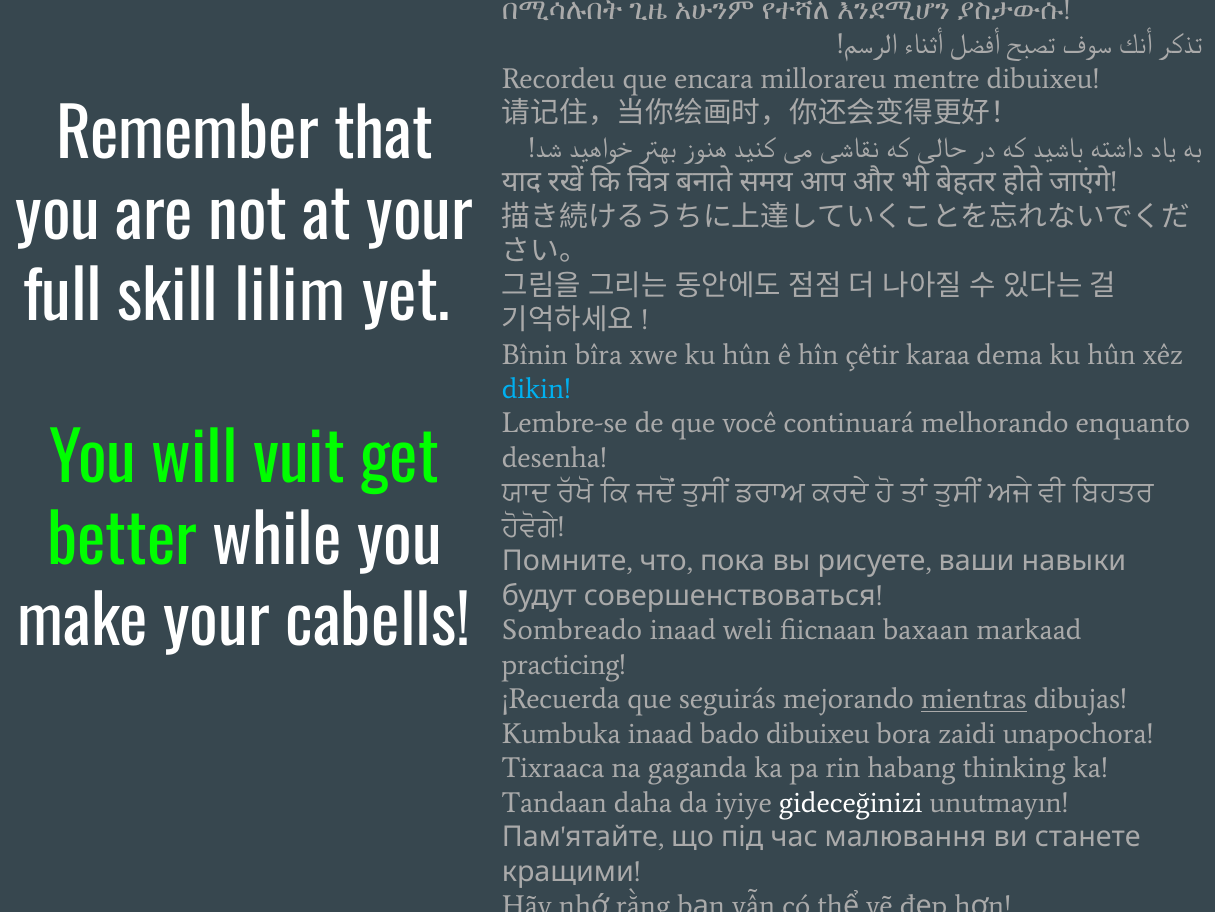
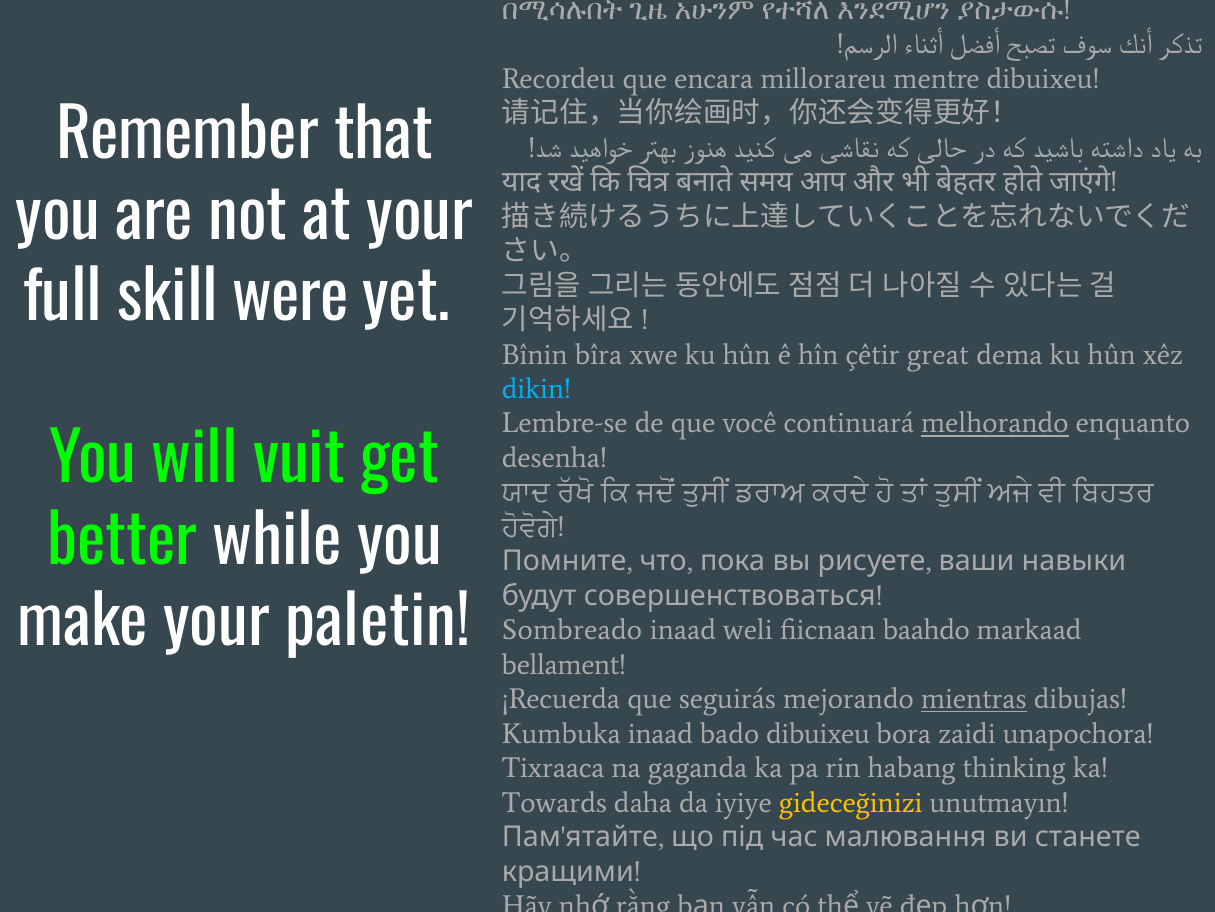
lilim: lilim -> were
karaa: karaa -> great
melhorando underline: none -> present
cabells: cabells -> paletin
baxaan: baxaan -> baahdo
practicing: practicing -> bellament
Tandaan: Tandaan -> Towards
gideceğinizi colour: white -> yellow
